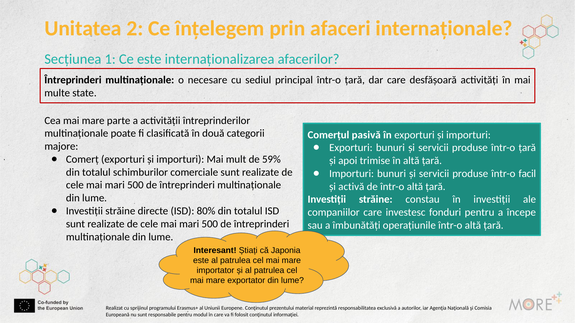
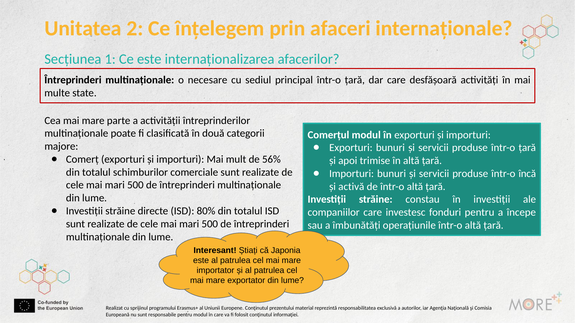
Comerțul pasivă: pasivă -> modul
59%: 59% -> 56%
facil: facil -> încă
